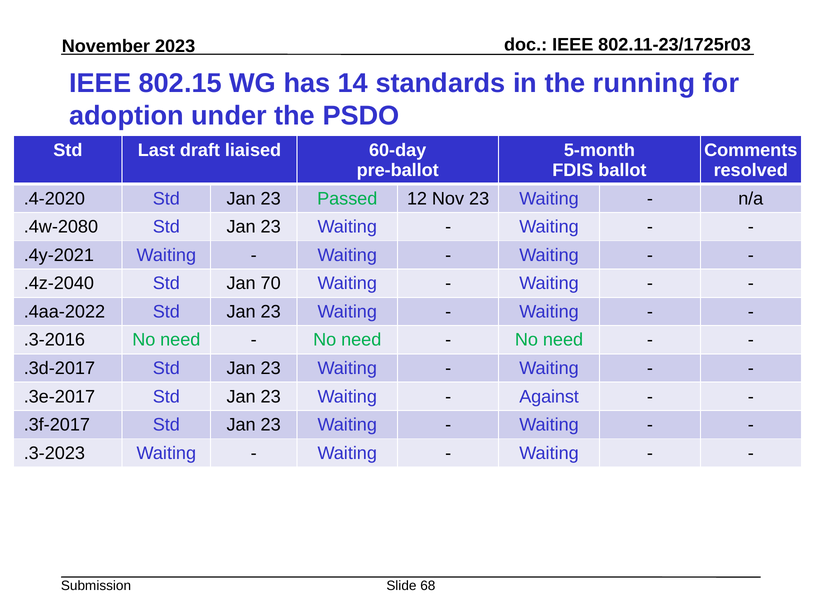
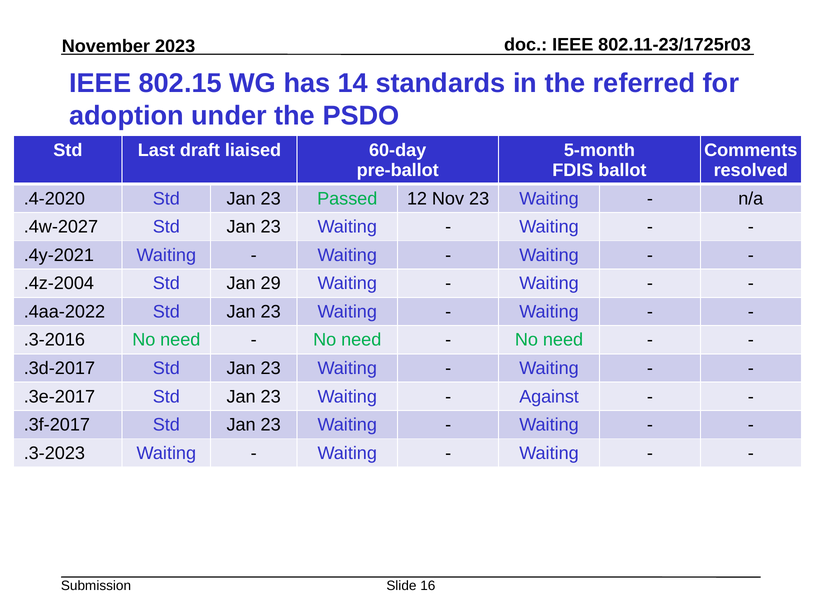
running: running -> referred
.4w-2080: .4w-2080 -> .4w-2027
.4z-2040: .4z-2040 -> .4z-2004
70: 70 -> 29
68: 68 -> 16
